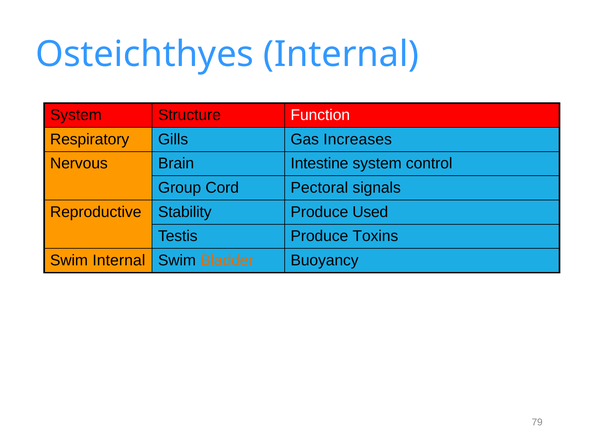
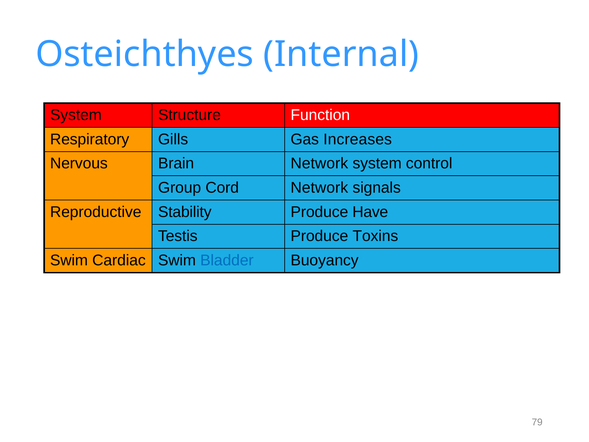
Brain Intestine: Intestine -> Network
Cord Pectoral: Pectoral -> Network
Used: Used -> Have
Swim Internal: Internal -> Cardiac
Bladder colour: orange -> blue
